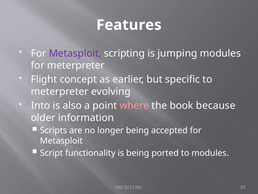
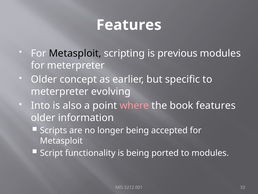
Metasploit at (75, 53) colour: purple -> black
jumping: jumping -> previous
Flight at (44, 79): Flight -> Older
book because: because -> features
